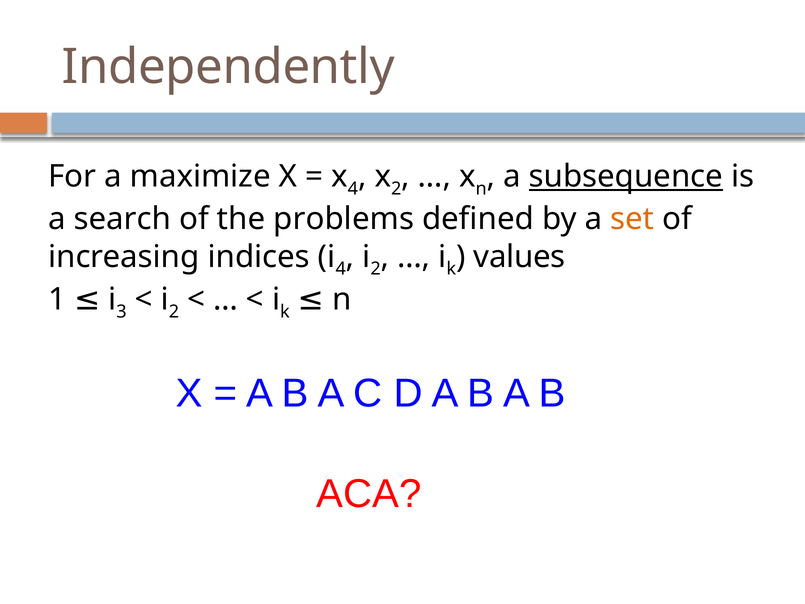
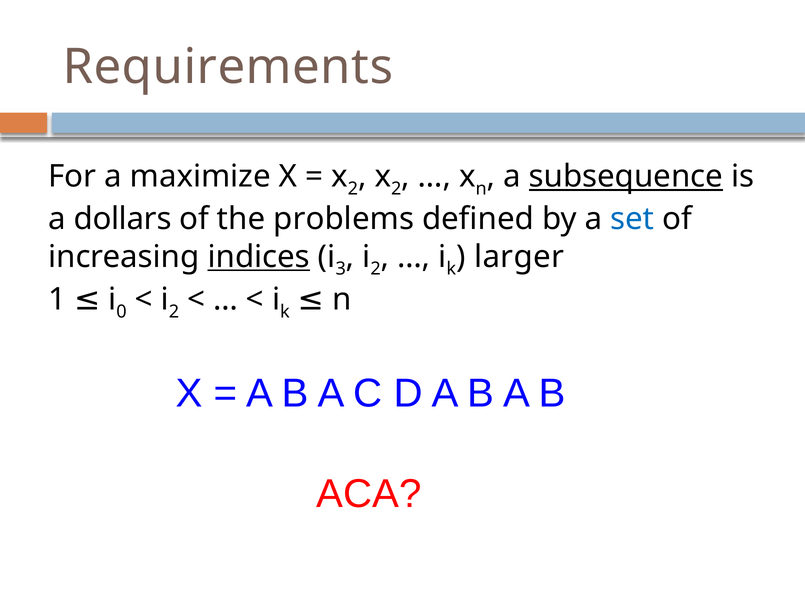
Independently: Independently -> Requirements
4 at (353, 188): 4 -> 2
search: search -> dollars
set colour: orange -> blue
indices underline: none -> present
4 at (341, 269): 4 -> 3
values: values -> larger
3: 3 -> 0
